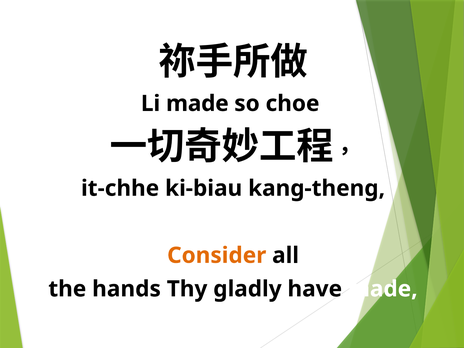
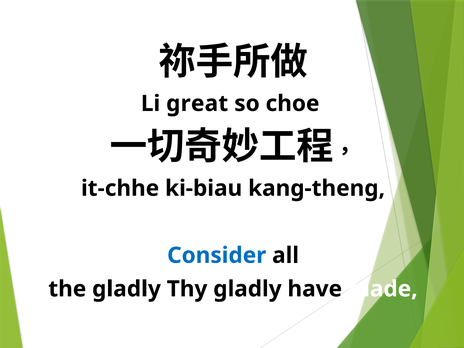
Li made: made -> great
Consider colour: orange -> blue
the hands: hands -> gladly
